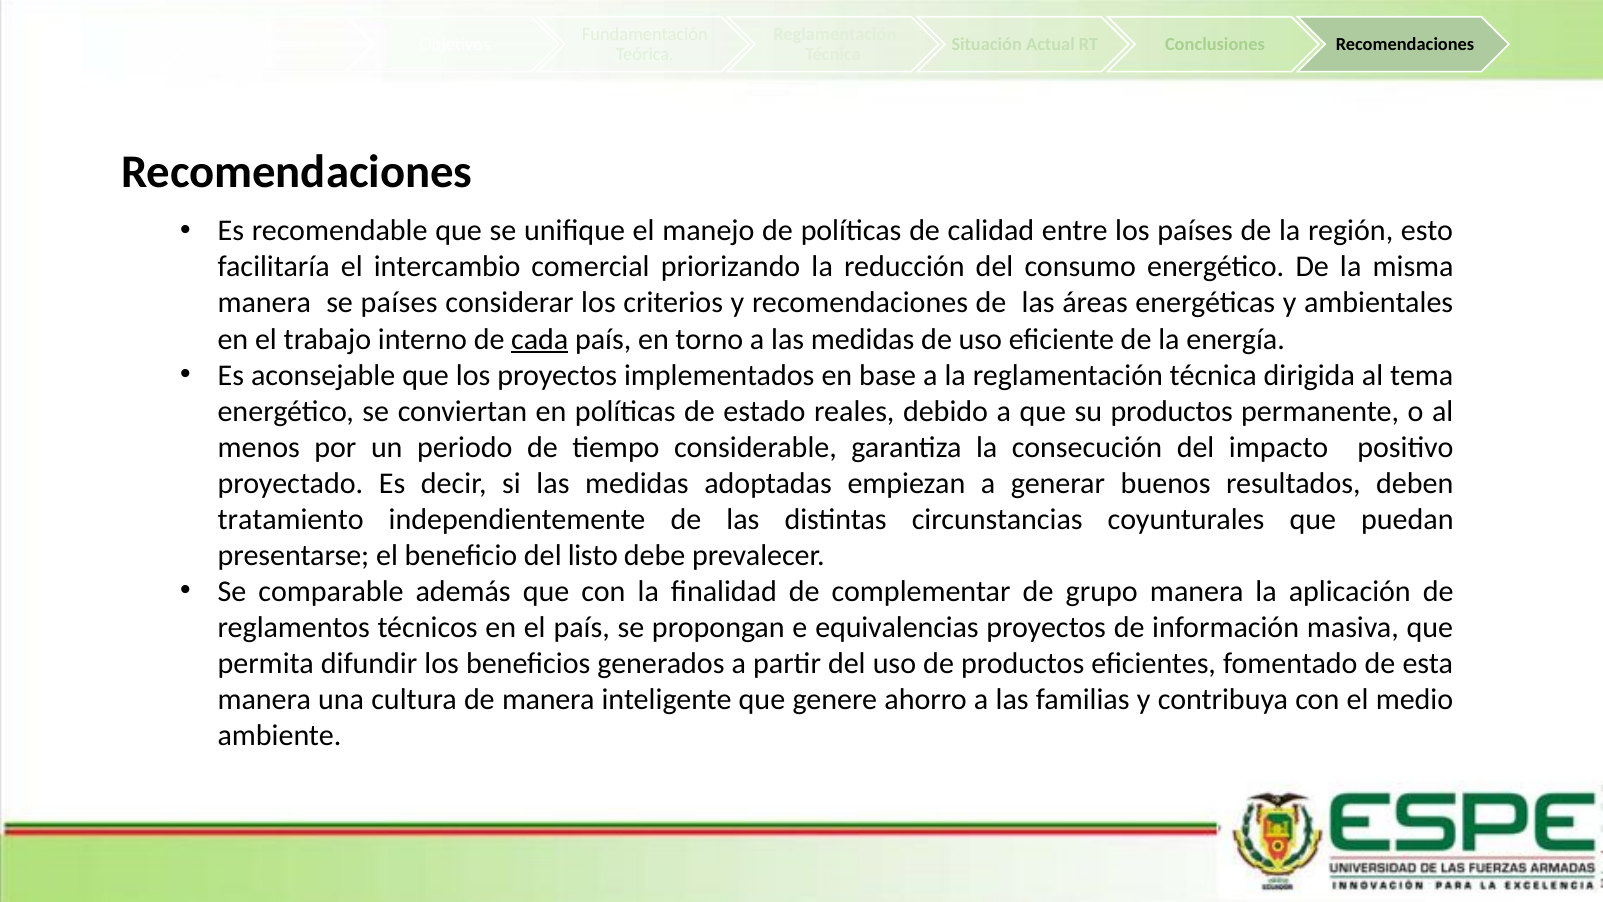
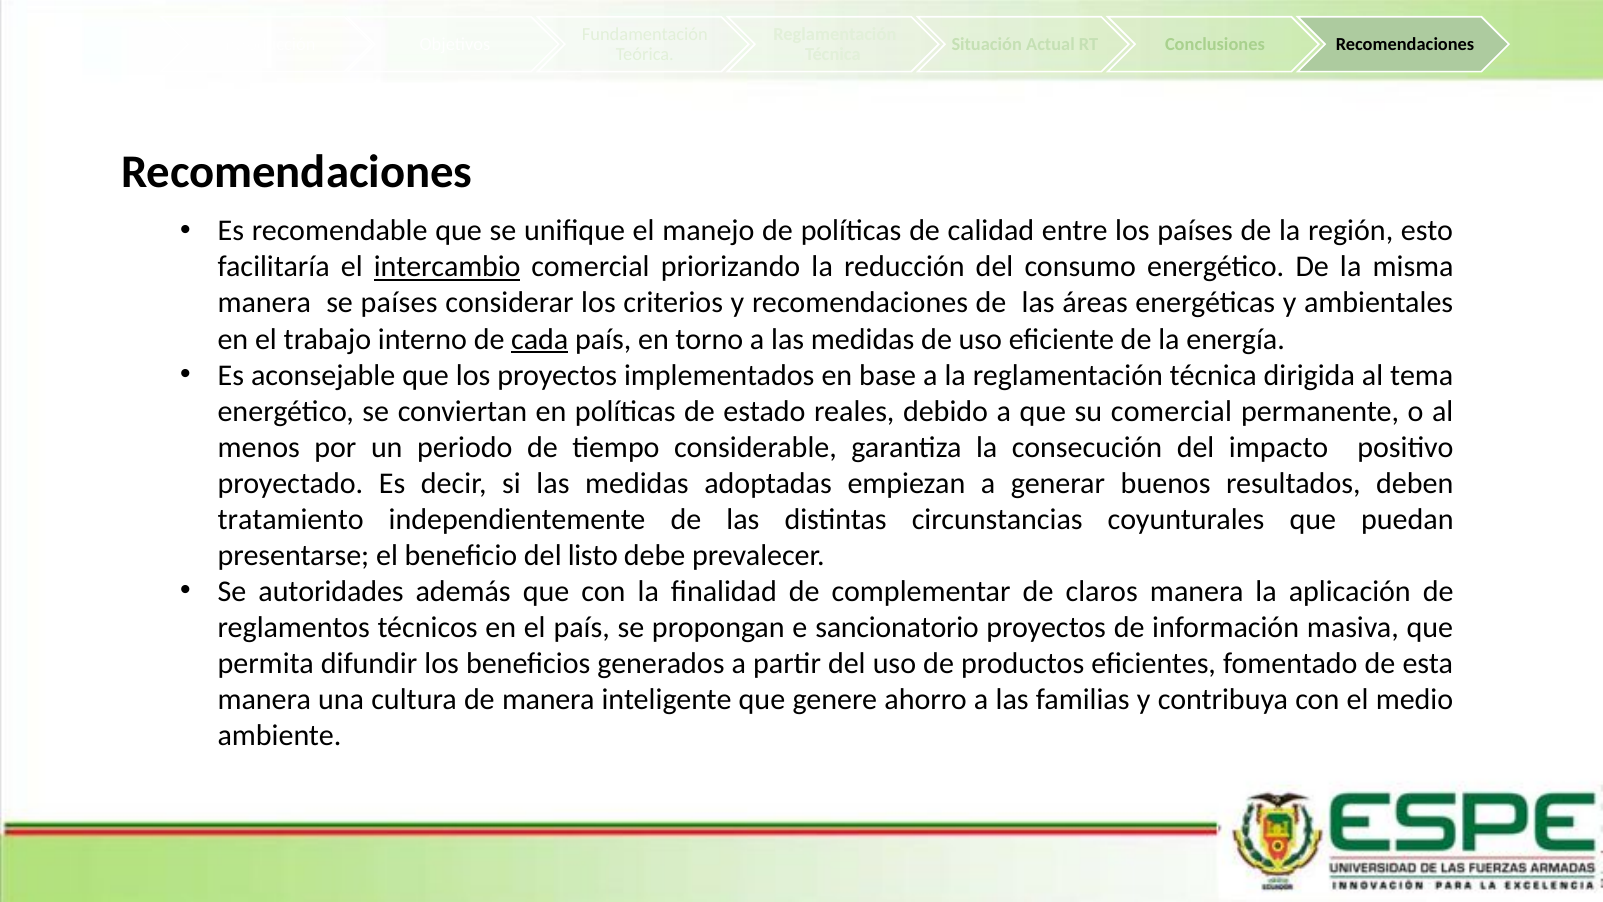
intercambio underline: none -> present
su productos: productos -> comercial
comparable: comparable -> autoridades
grupo: grupo -> claros
equivalencias: equivalencias -> sancionatorio
